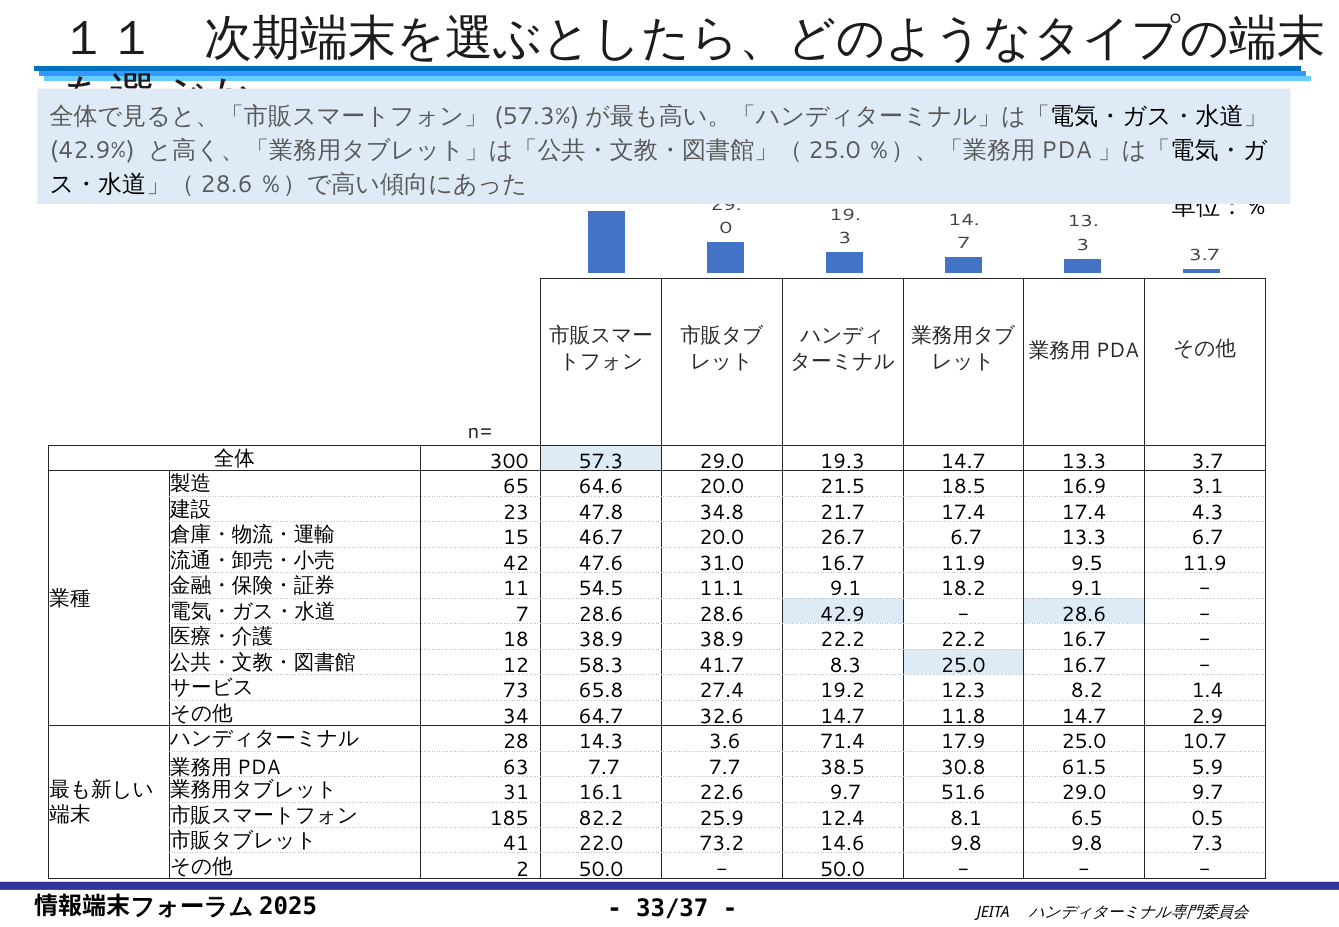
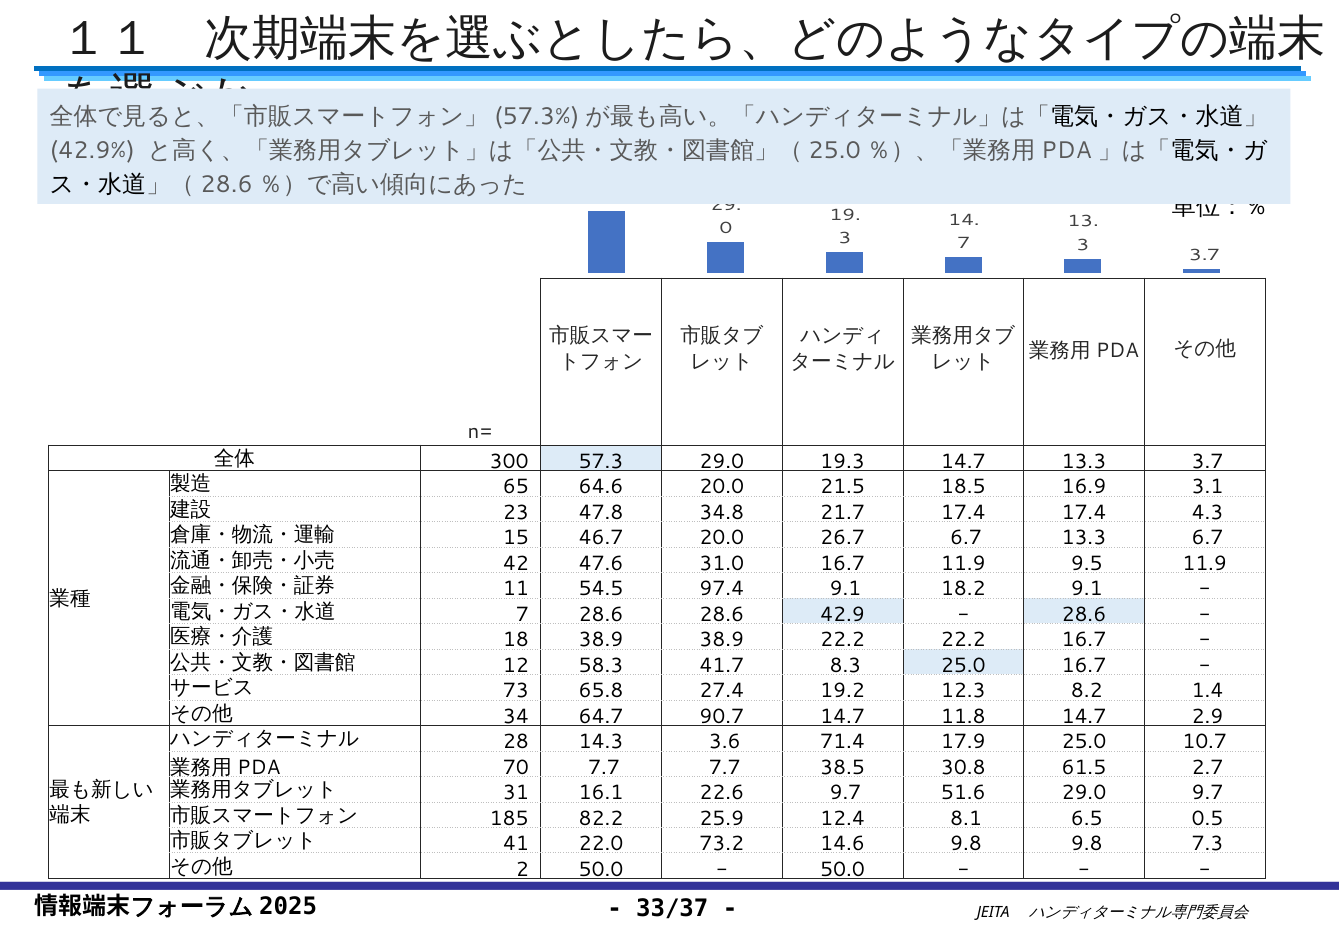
11.1: 11.1 -> 97.4
32.6: 32.6 -> 90.7
63: 63 -> 70
5.9: 5.9 -> 2.7
